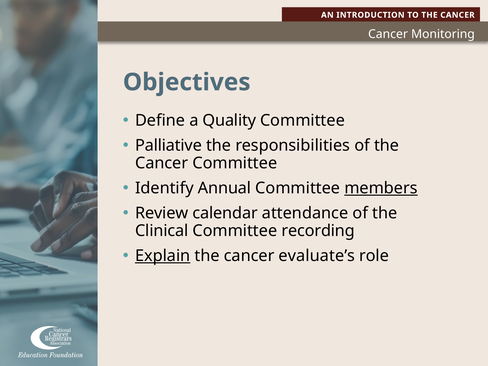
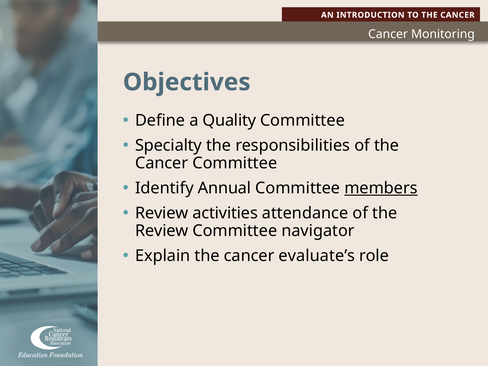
Palliative: Palliative -> Specialty
calendar: calendar -> activities
Clinical at (162, 231): Clinical -> Review
recording: recording -> navigator
Explain underline: present -> none
